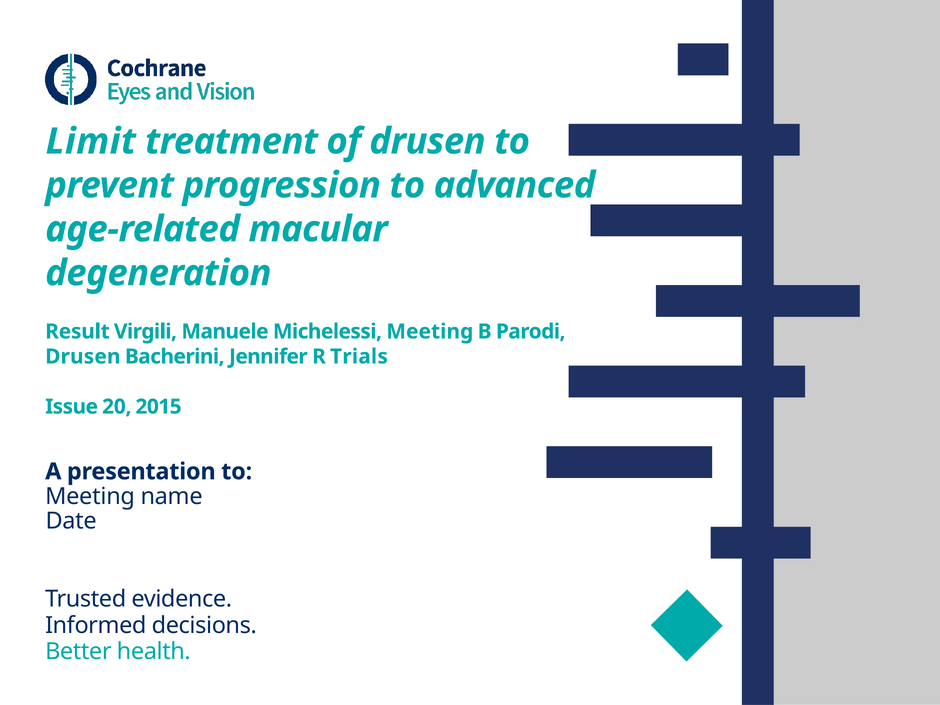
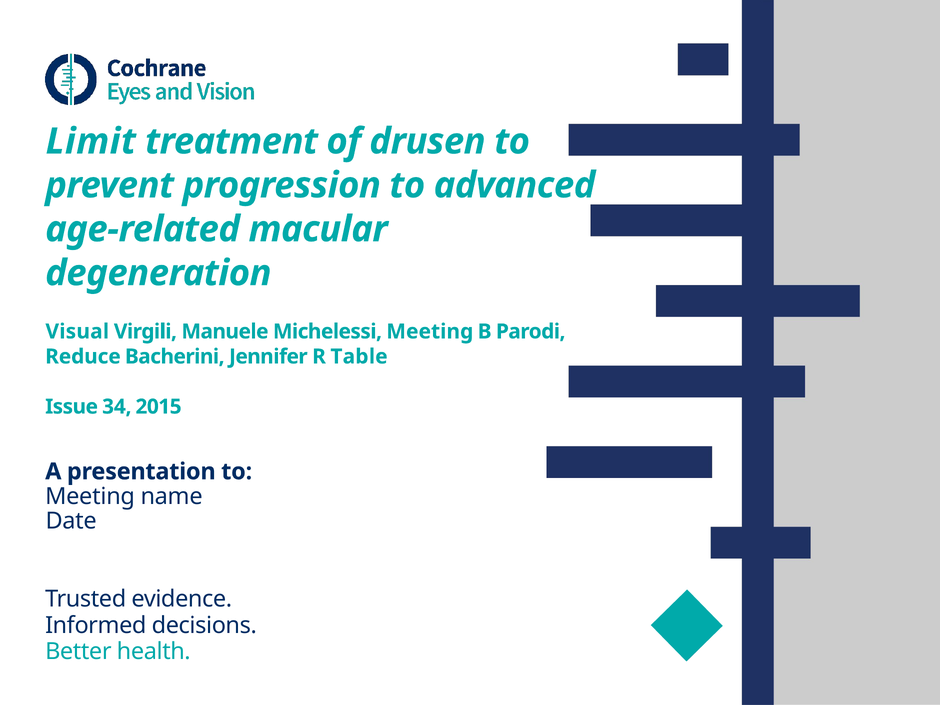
Result: Result -> Visual
Drusen at (83, 357): Drusen -> Reduce
Trials: Trials -> Table
20: 20 -> 34
